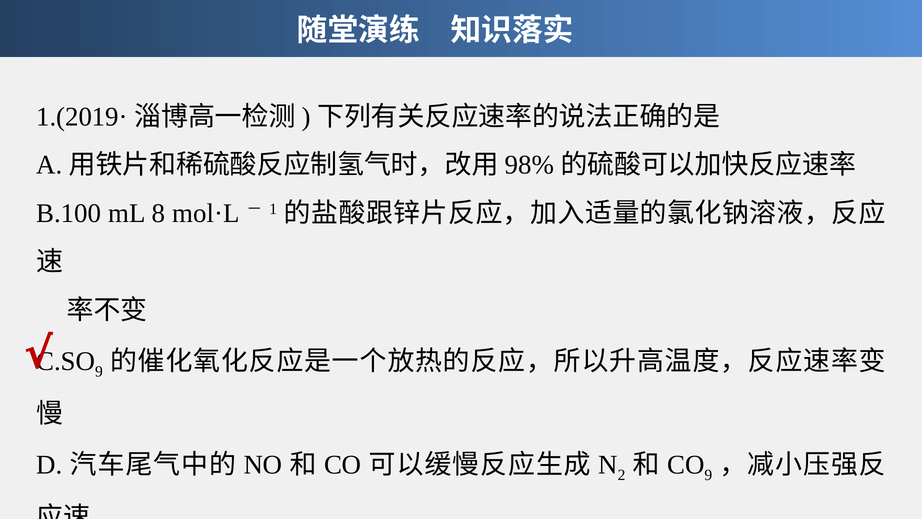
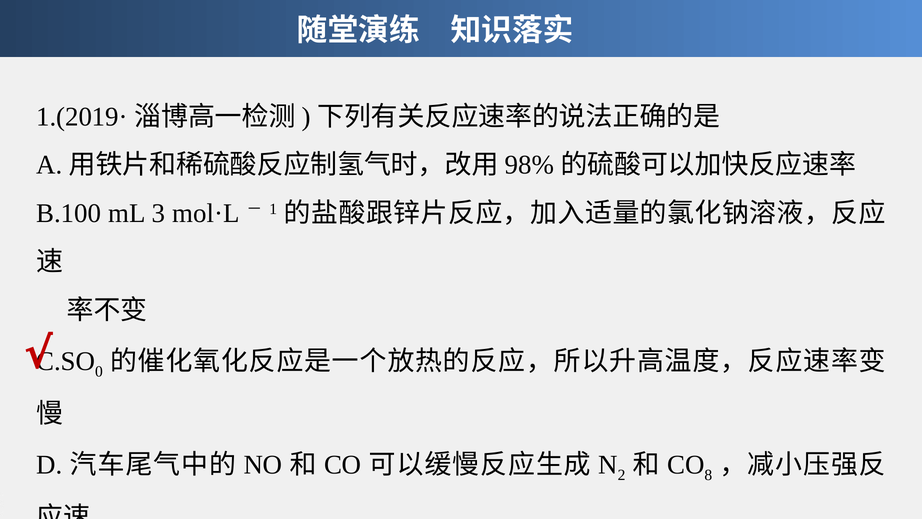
8: 8 -> 3
9 at (99, 371): 9 -> 0
9 at (708, 475): 9 -> 8
